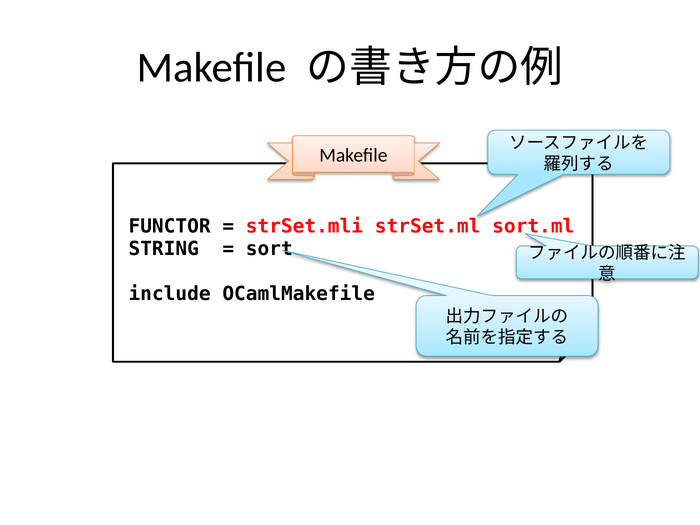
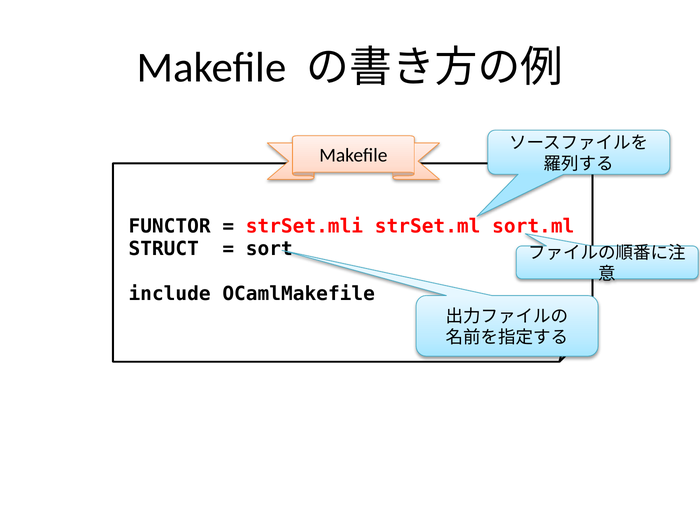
STRING: STRING -> STRUCT
